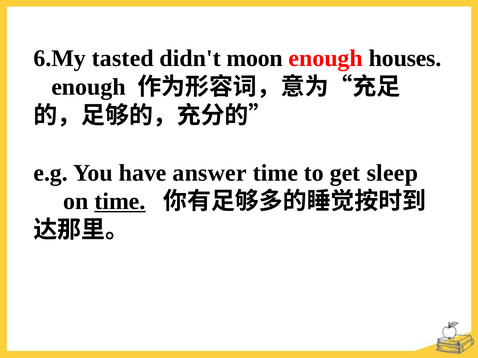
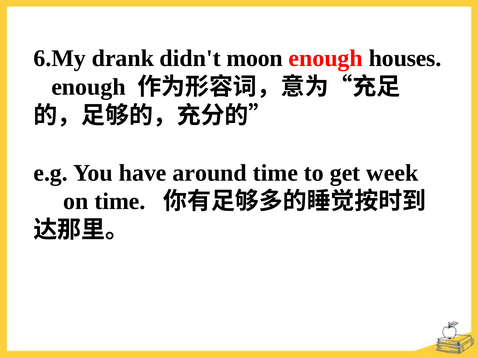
tasted: tasted -> drank
answer: answer -> around
sleep: sleep -> week
time at (120, 202) underline: present -> none
